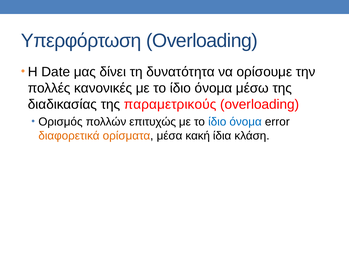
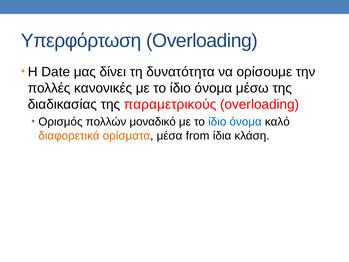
επιτυχώς: επιτυχώς -> μοναδικό
error: error -> καλό
κακή: κακή -> from
